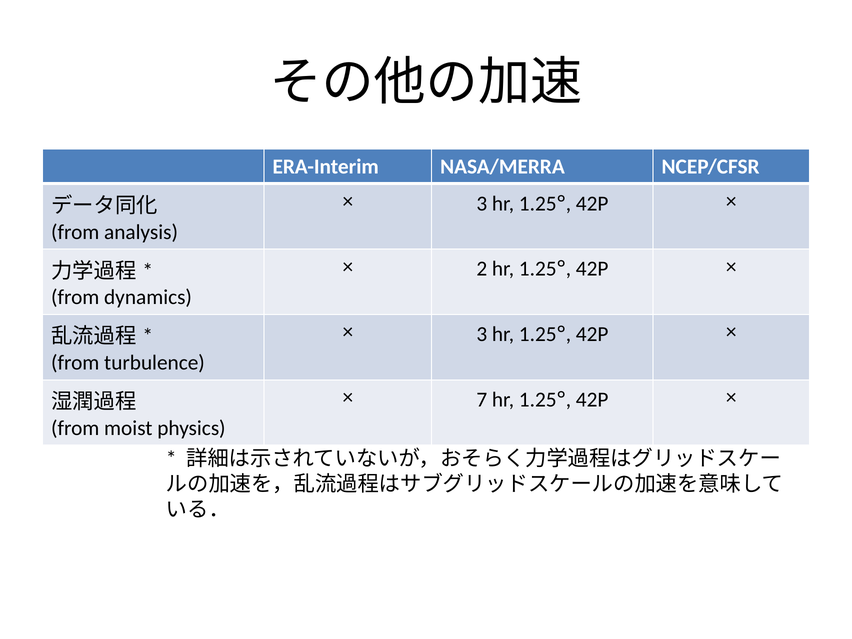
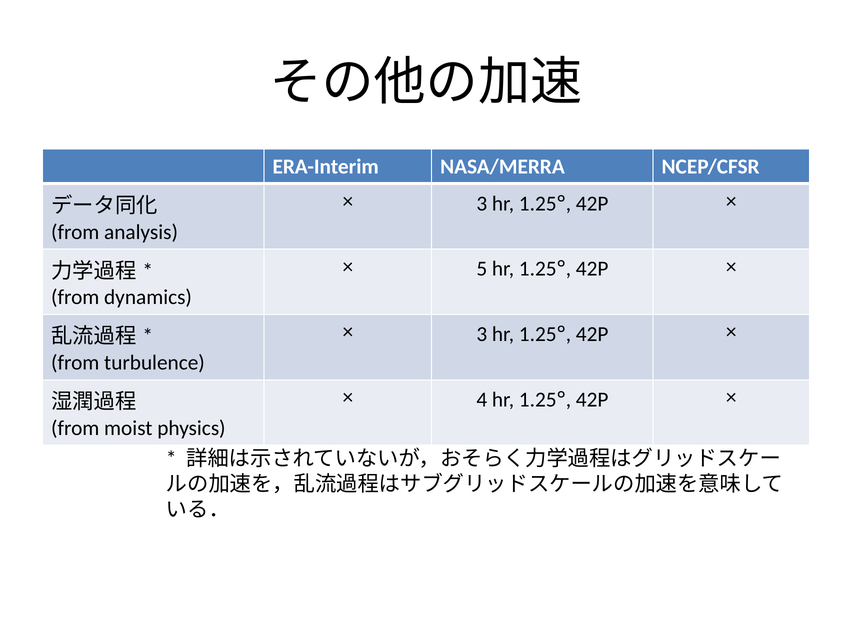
2: 2 -> 5
7: 7 -> 4
